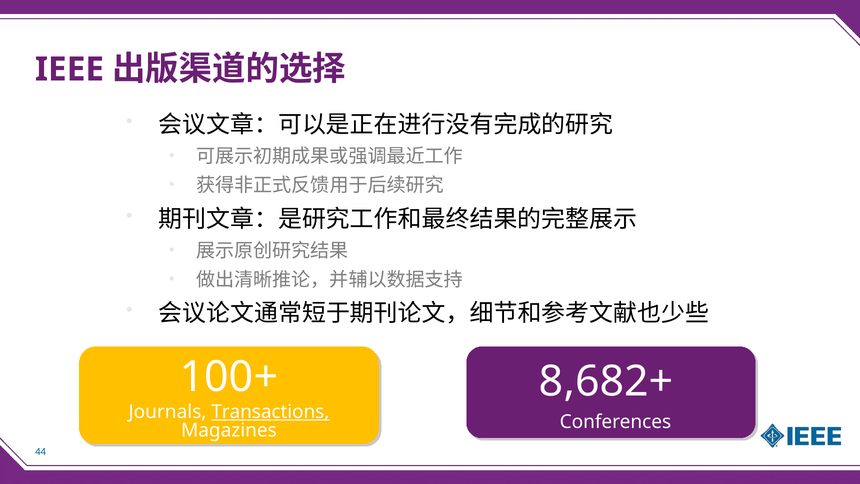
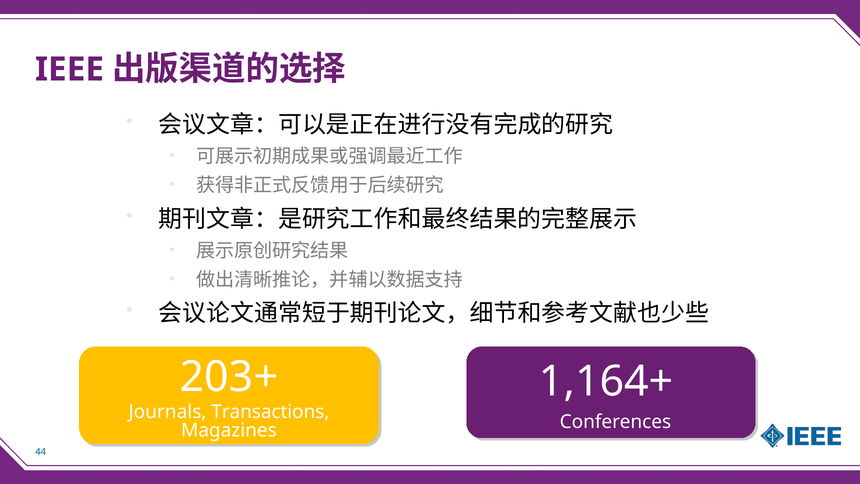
100+: 100+ -> 203+
8,682+: 8,682+ -> 1,164+
Transactions underline: present -> none
